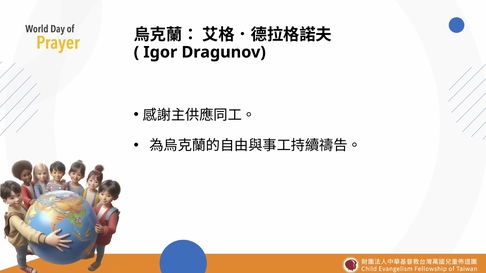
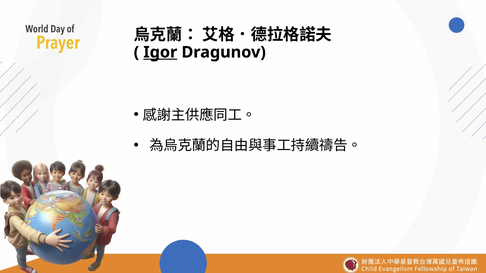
Igor underline: none -> present
